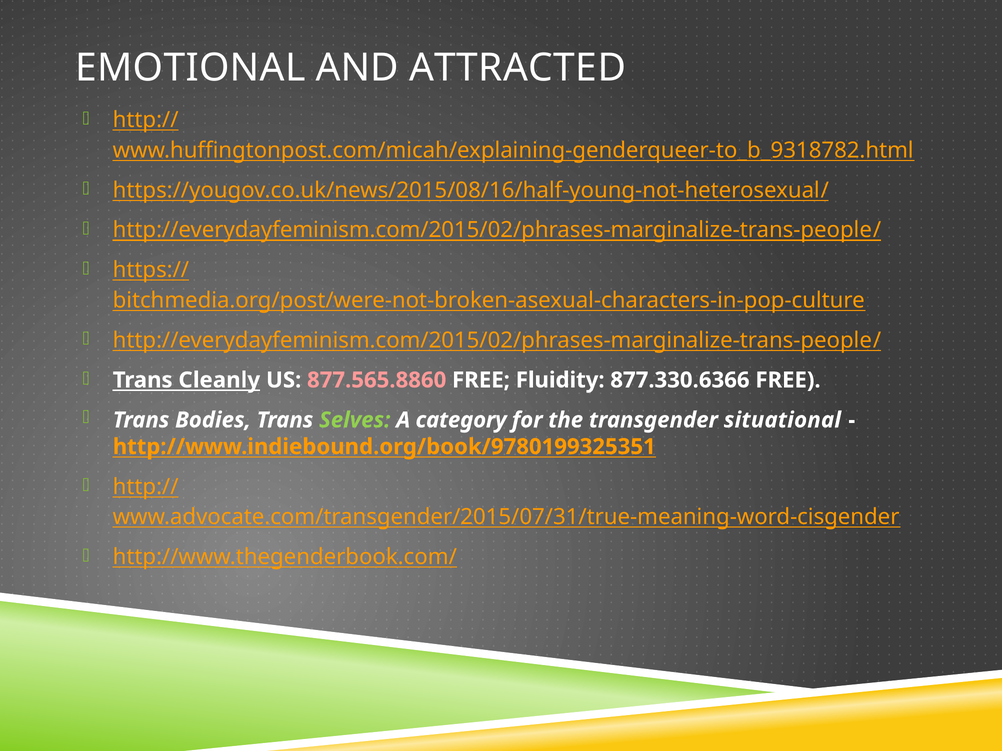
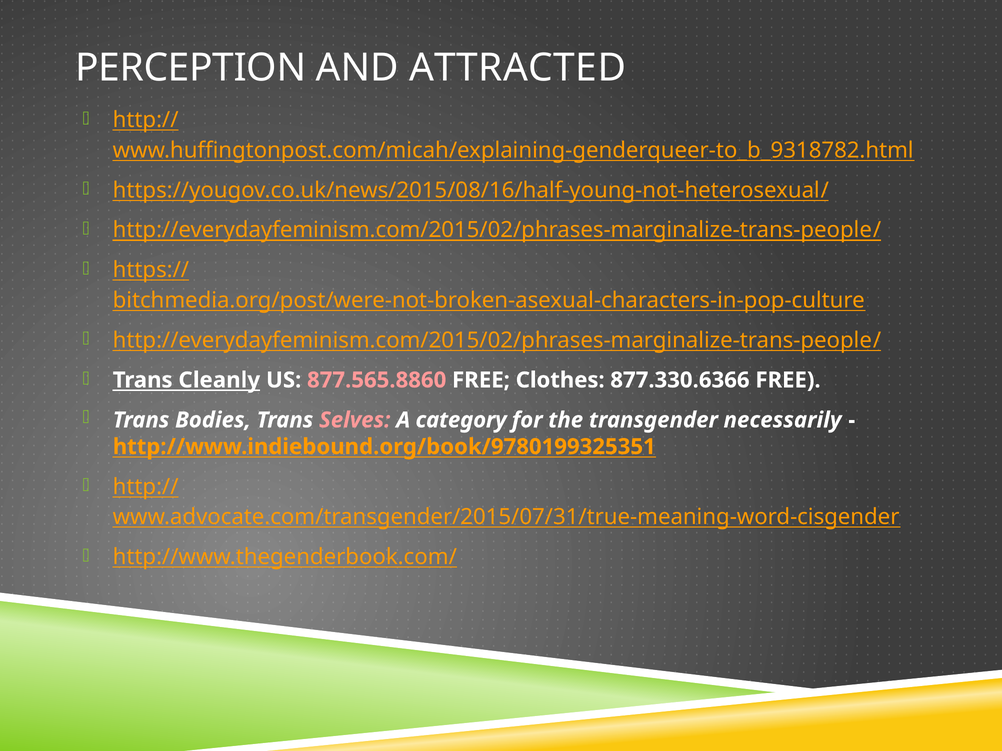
EMOTIONAL: EMOTIONAL -> PERCEPTION
Fluidity: Fluidity -> Clothes
Selves colour: light green -> pink
situational: situational -> necessarily
